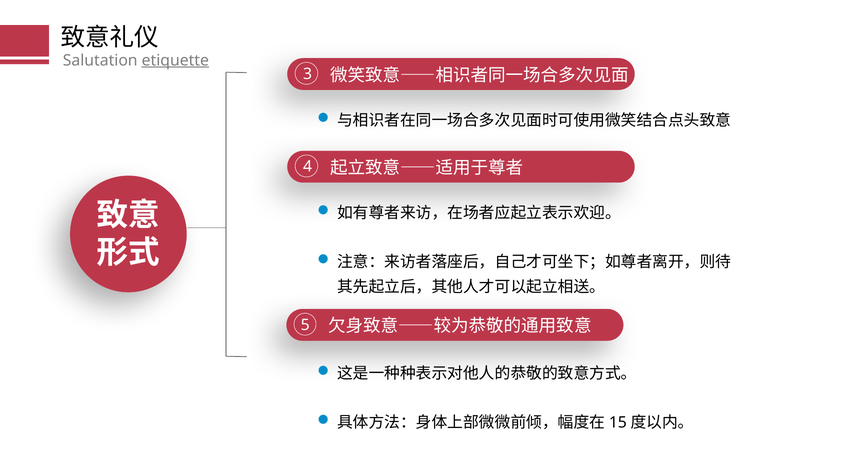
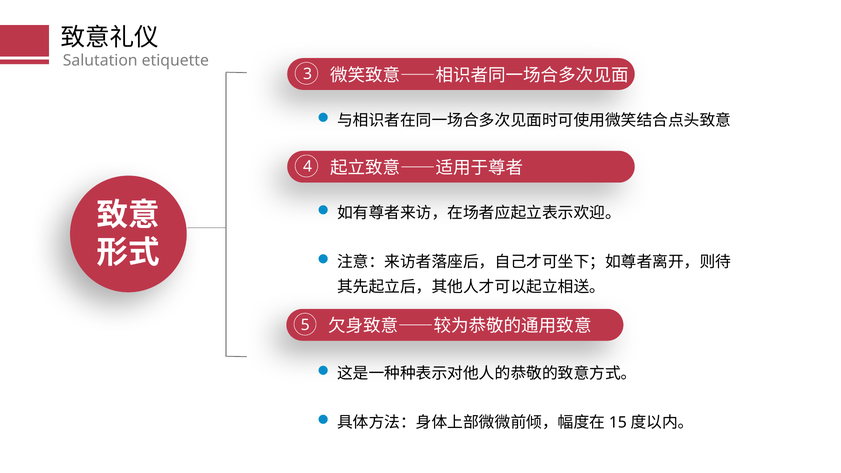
etiquette underline: present -> none
